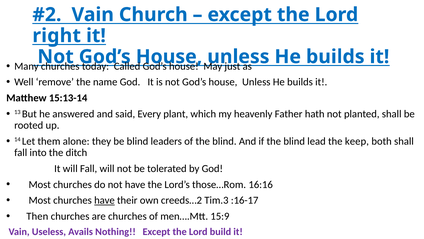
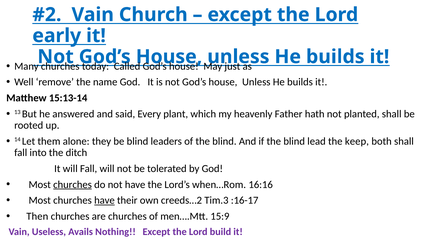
right: right -> early
churches at (73, 184) underline: none -> present
those…Rom: those…Rom -> when…Rom
